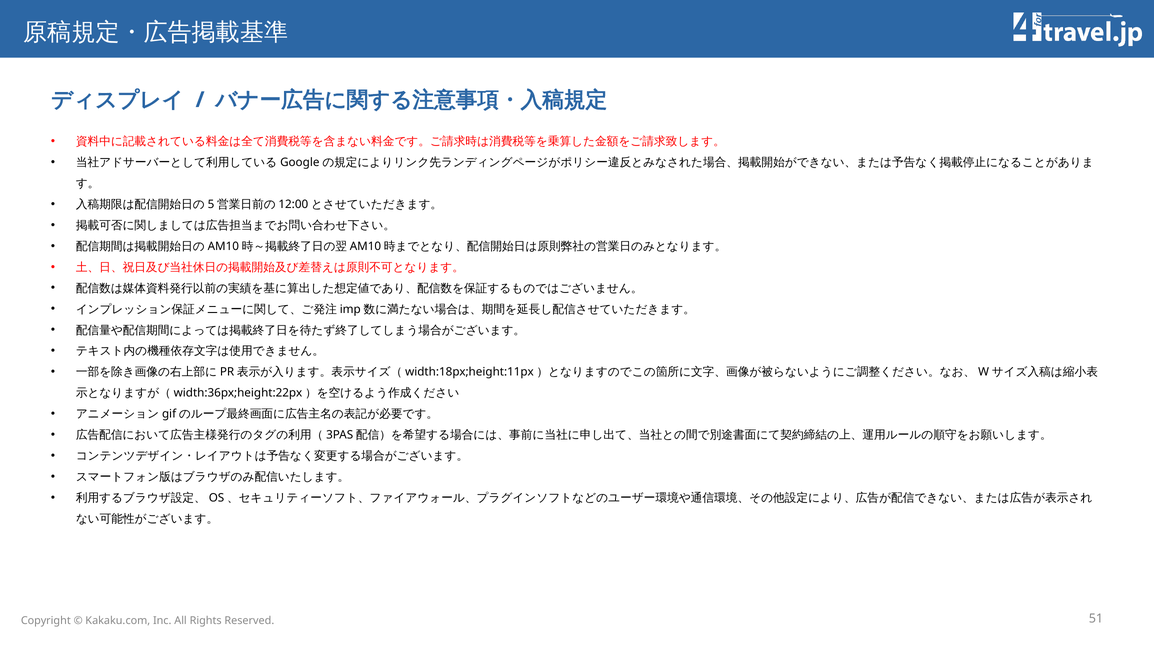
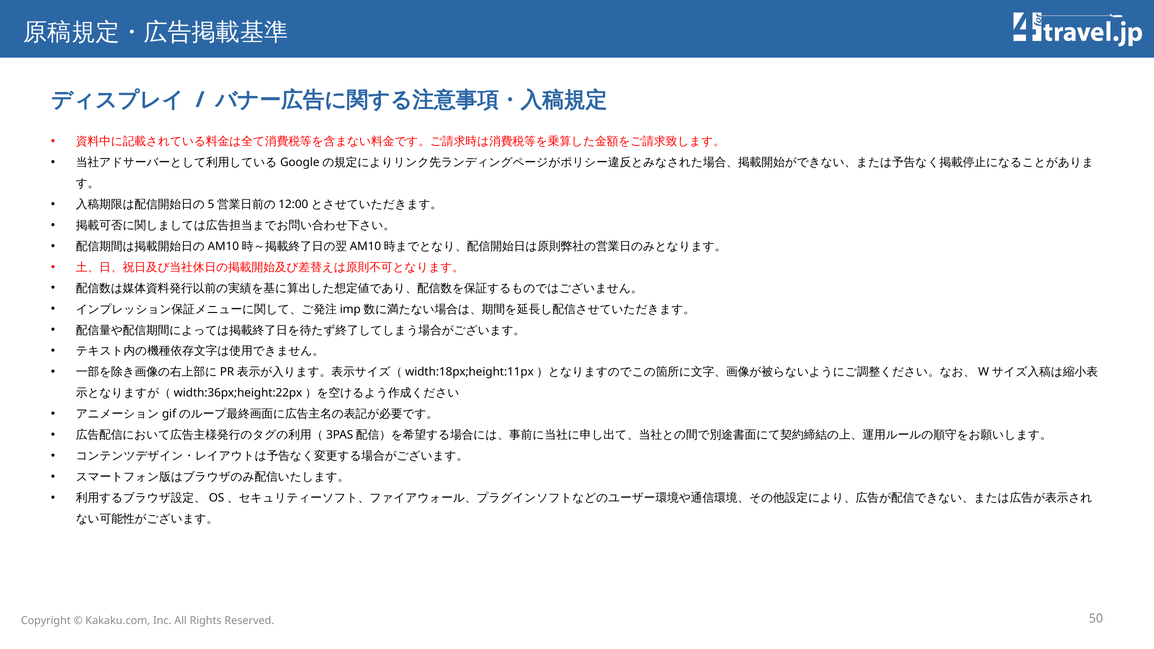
51: 51 -> 50
